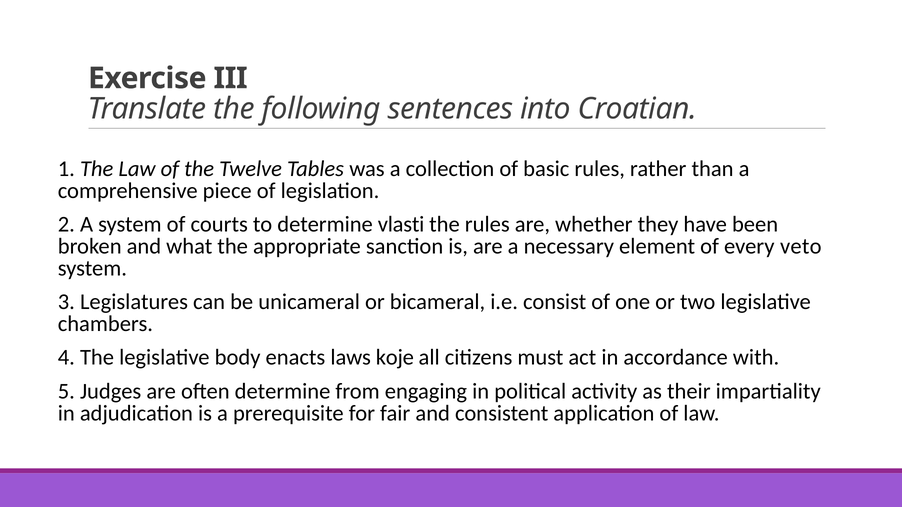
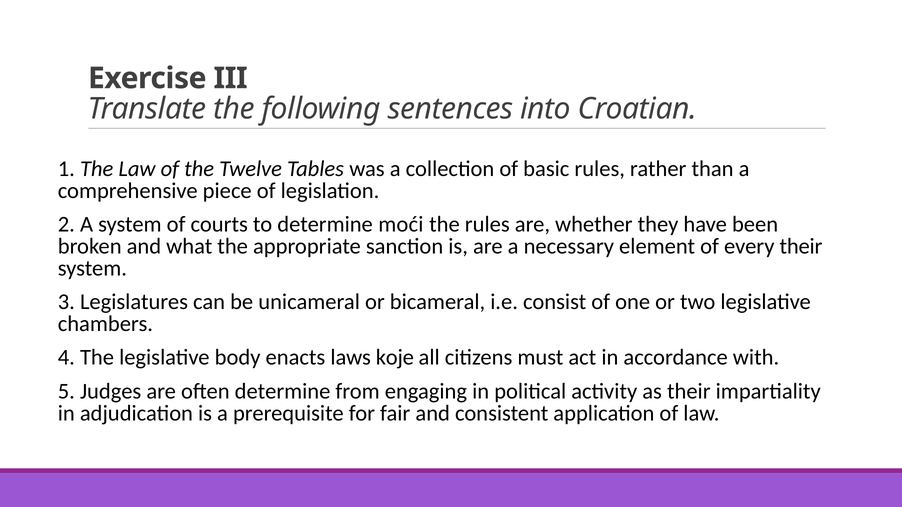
vlasti: vlasti -> moći
every veto: veto -> their
